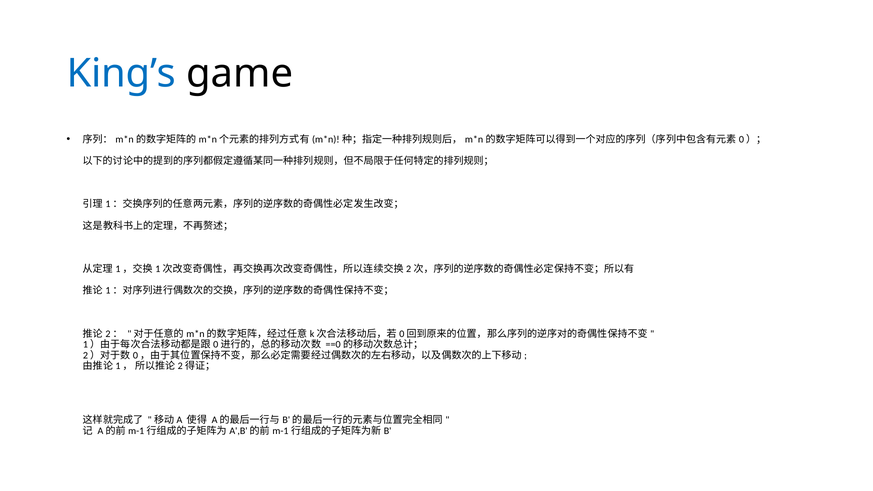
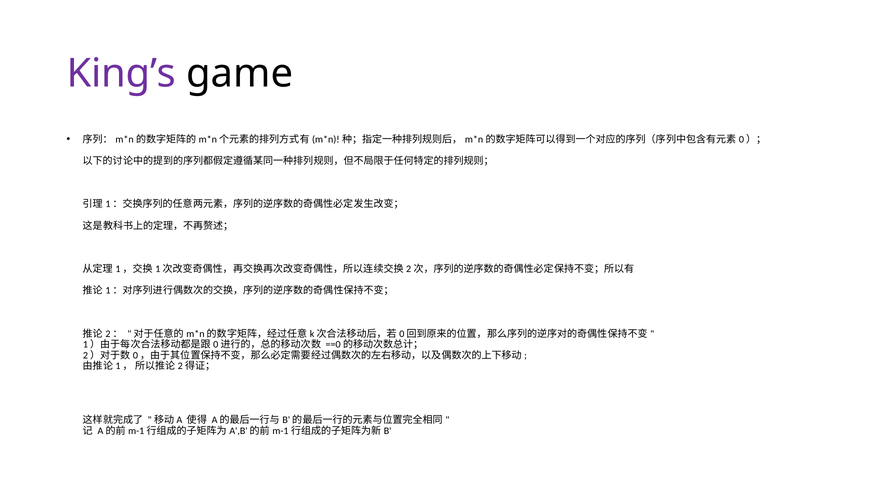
King’s colour: blue -> purple
